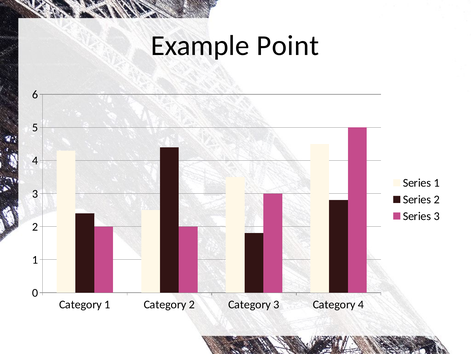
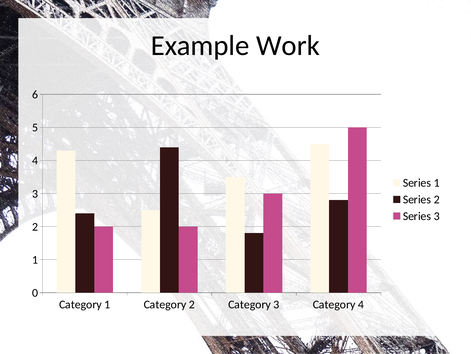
Point: Point -> Work
